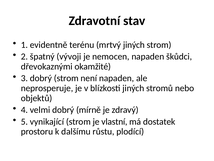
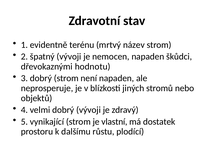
mrtvý jiných: jiných -> název
okamžité: okamžité -> hodnotu
dobrý mírně: mírně -> vývoji
